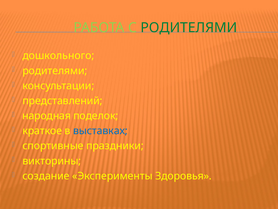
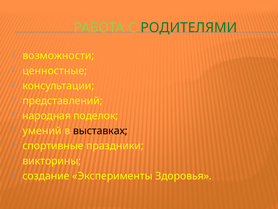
дошкольного: дошкольного -> возможности
родителями at (55, 71): родителями -> ценностные
краткое: краткое -> умений
выставках colour: blue -> black
